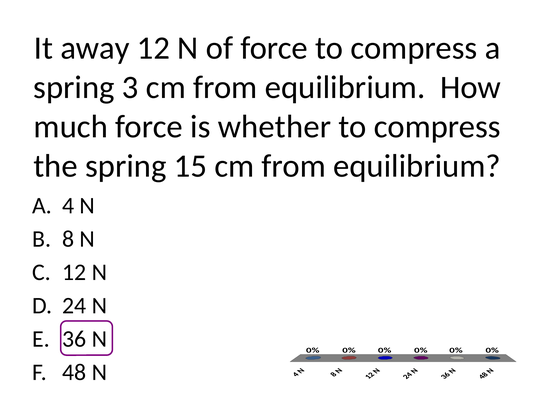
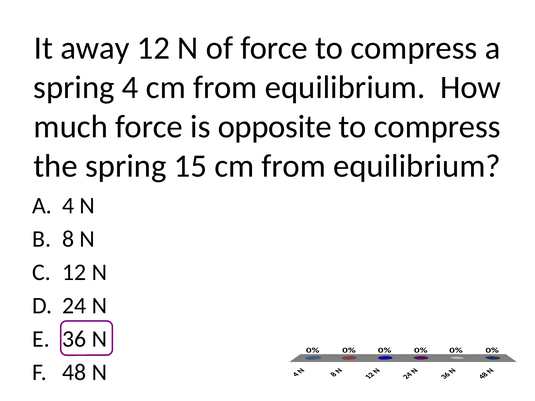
spring 3: 3 -> 4
whether: whether -> opposite
